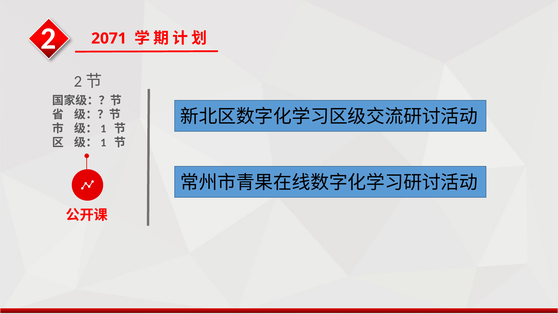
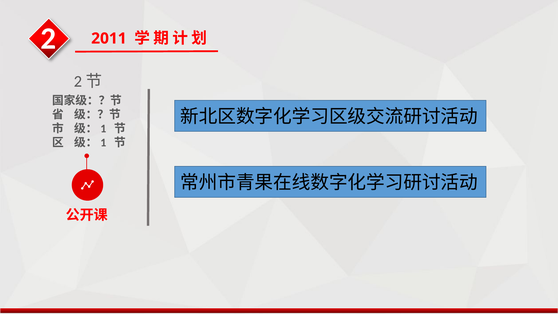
2071: 2071 -> 2011
